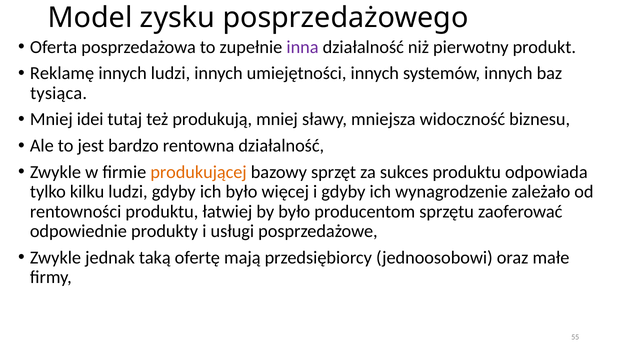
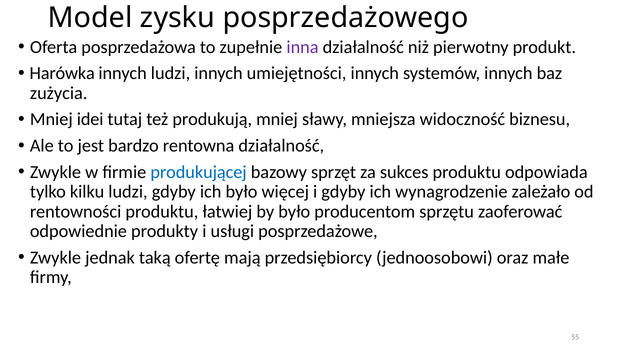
Reklamę: Reklamę -> Harówka
tysiąca: tysiąca -> zużycia
produkującej colour: orange -> blue
